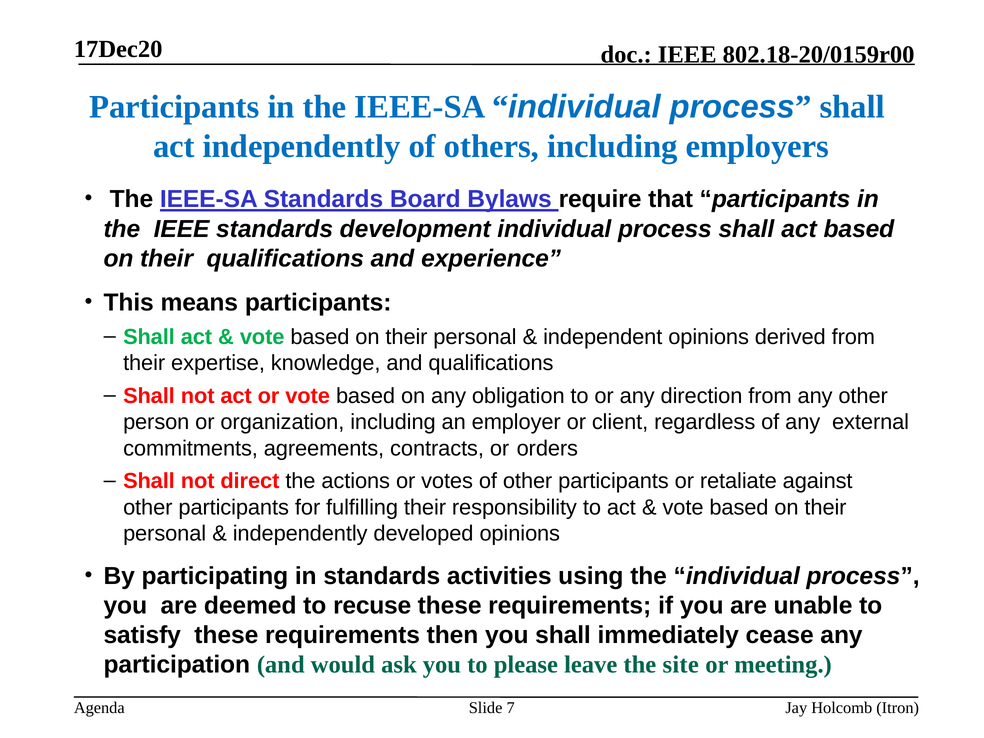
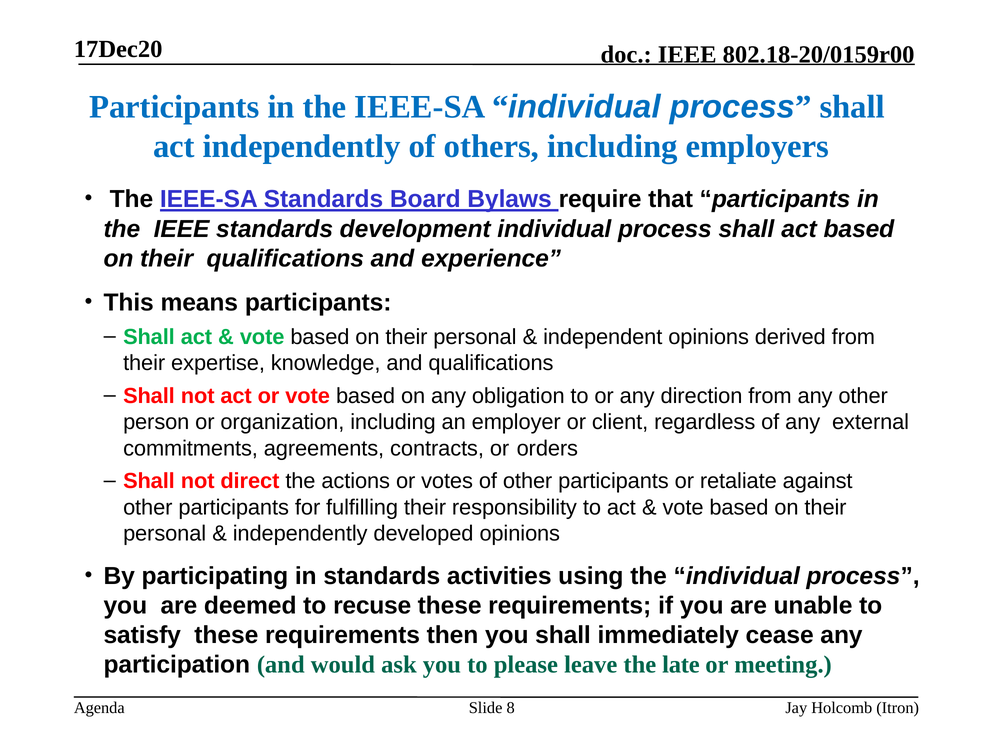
site: site -> late
7: 7 -> 8
